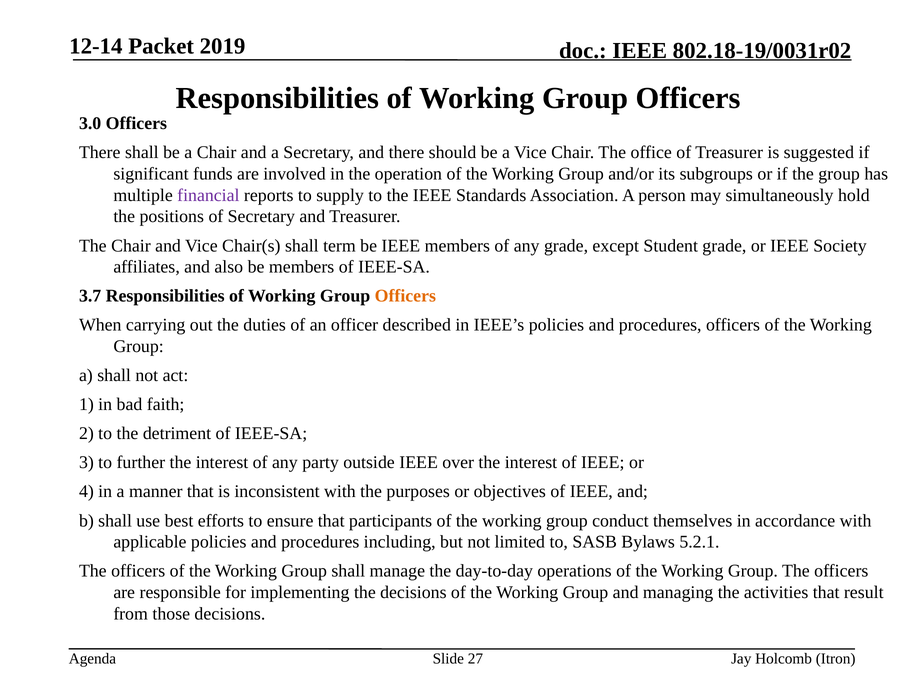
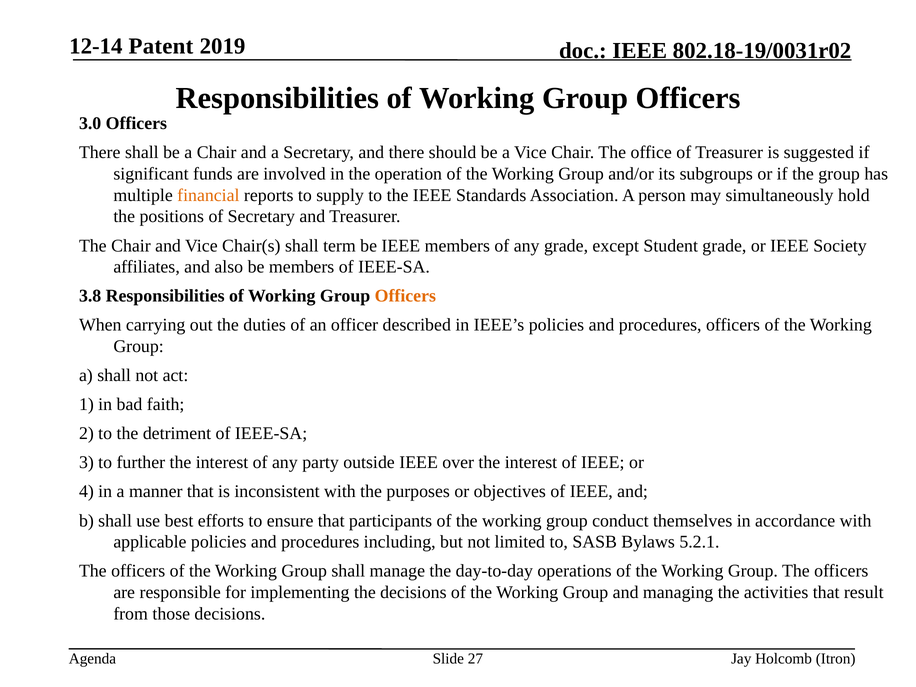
Packet: Packet -> Patent
financial colour: purple -> orange
3.7: 3.7 -> 3.8
